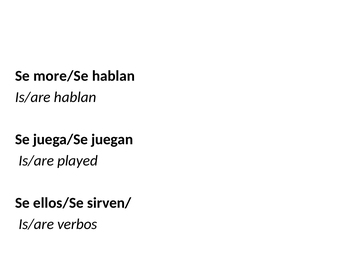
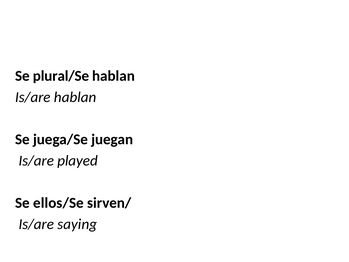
more/Se: more/Se -> plural/Se
verbos: verbos -> saying
